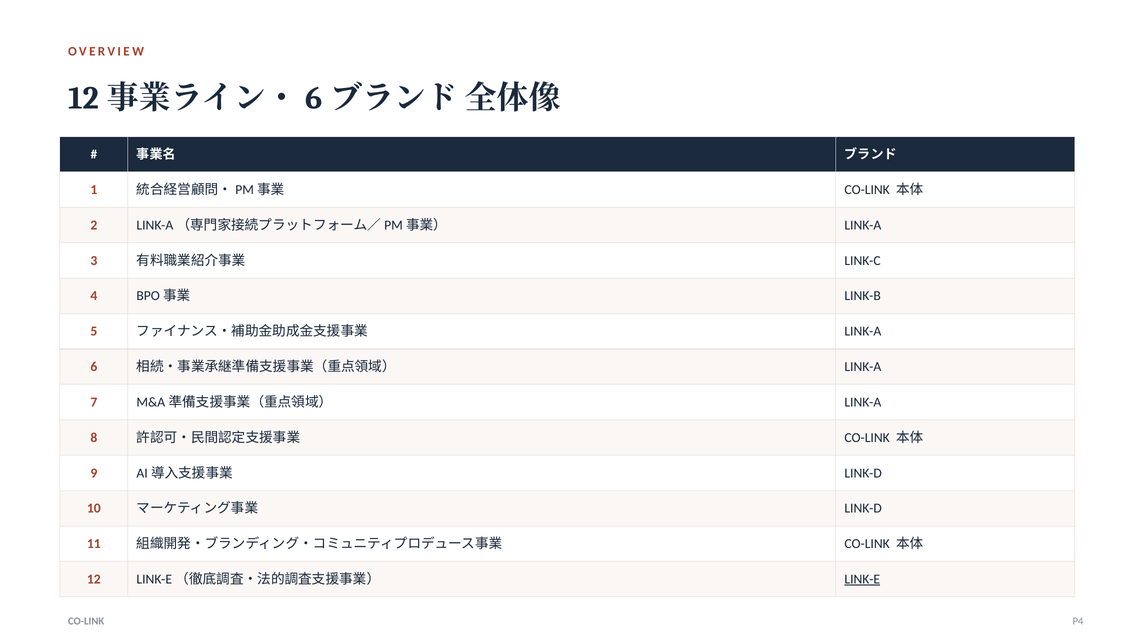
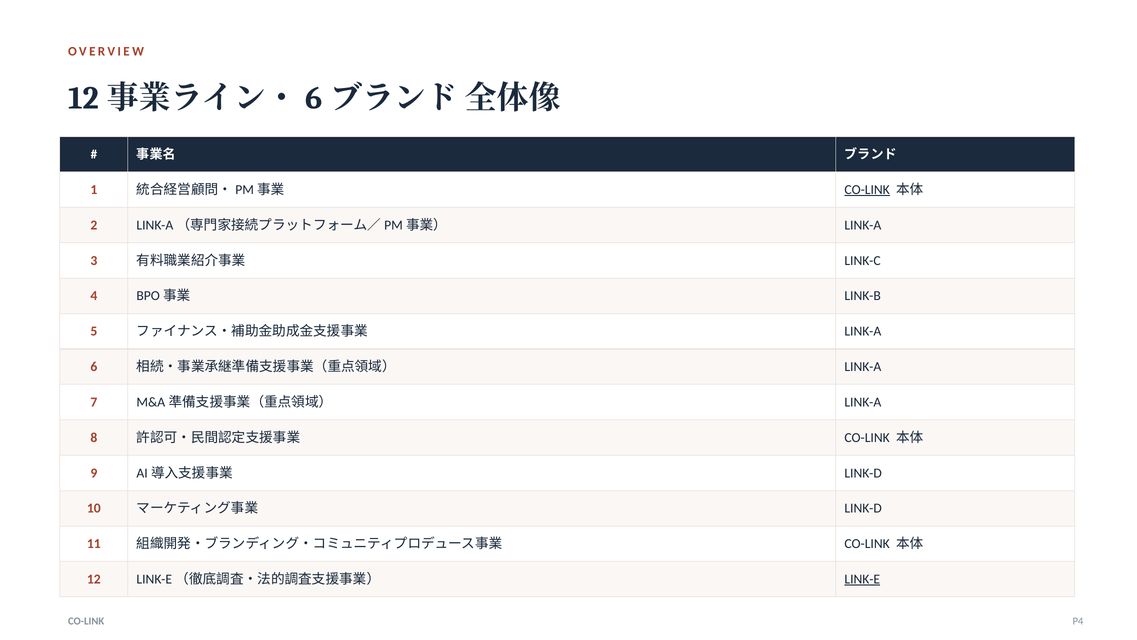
CO-LINK at (867, 190) underline: none -> present
